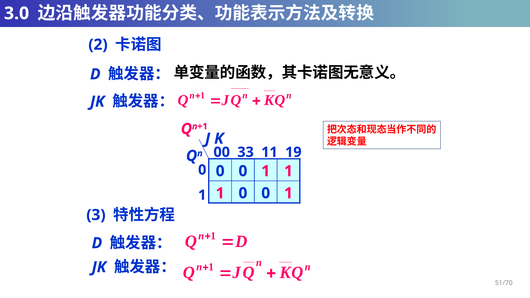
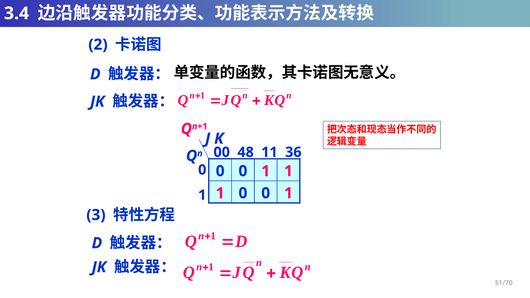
3.0: 3.0 -> 3.4
33: 33 -> 48
19: 19 -> 36
